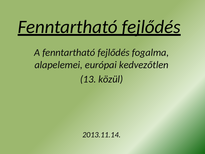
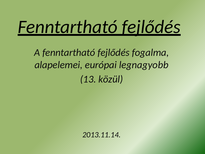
kedvezőtlen: kedvezőtlen -> legnagyobb
